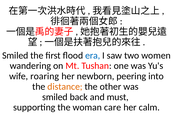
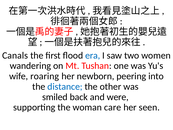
Smiled at (15, 55): Smiled -> Canals
distance colour: orange -> blue
must: must -> were
calm: calm -> seen
